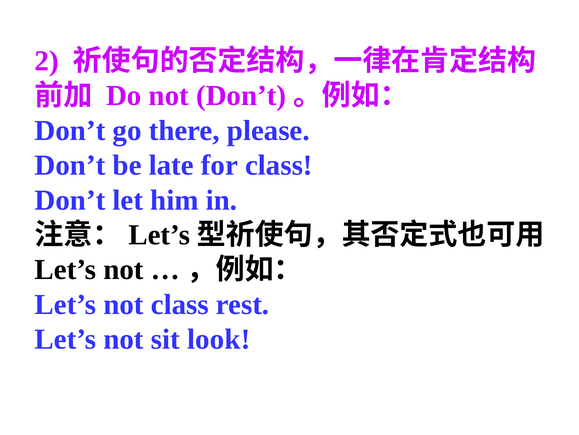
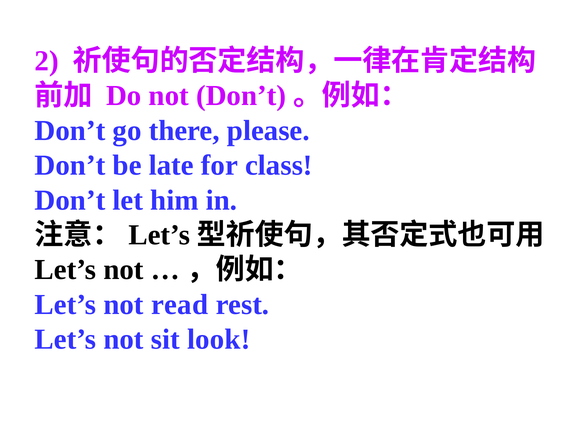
not class: class -> read
